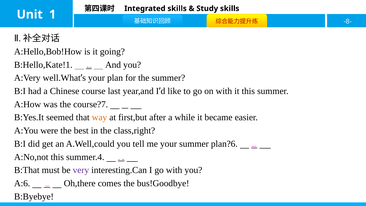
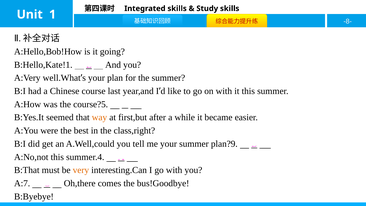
course?7: course?7 -> course?5
plan?6: plan?6 -> plan?9
very colour: purple -> orange
A:6: A:6 -> A:7
